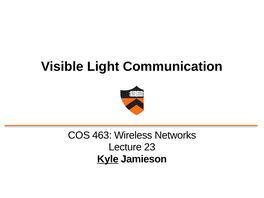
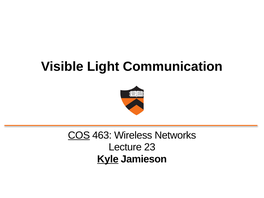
COS underline: none -> present
